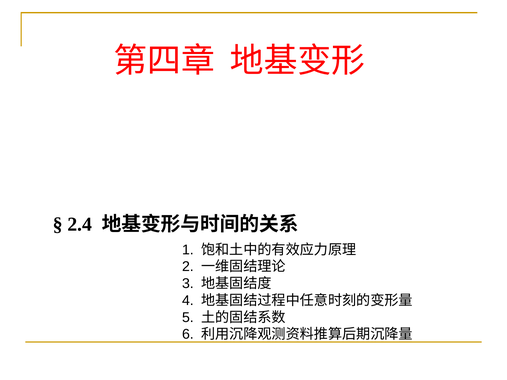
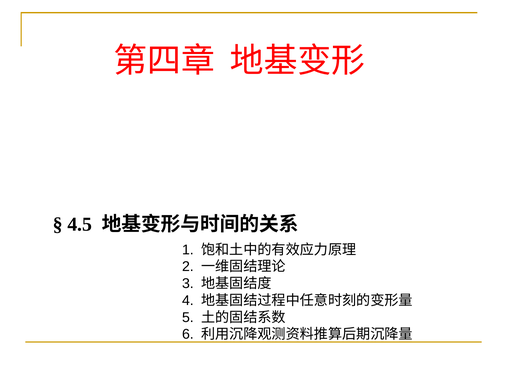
2.4: 2.4 -> 4.5
